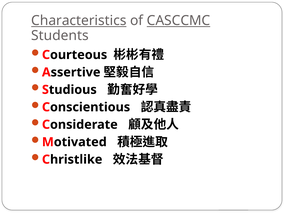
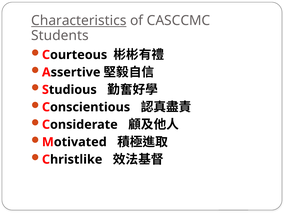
CASCCMC underline: present -> none
